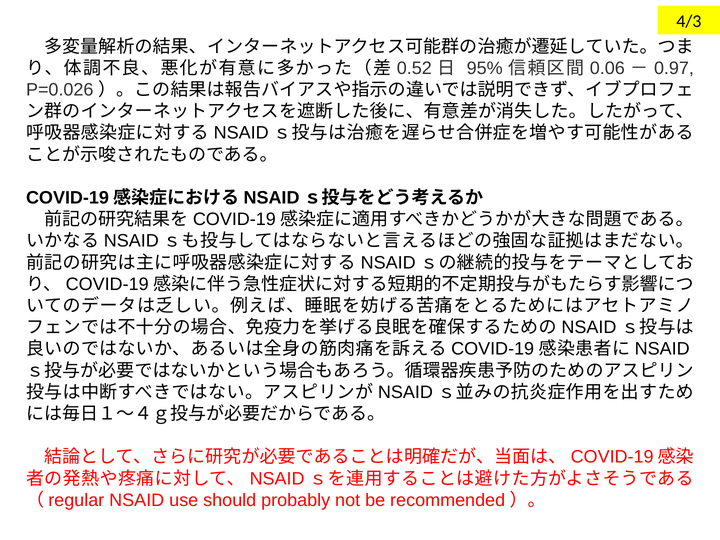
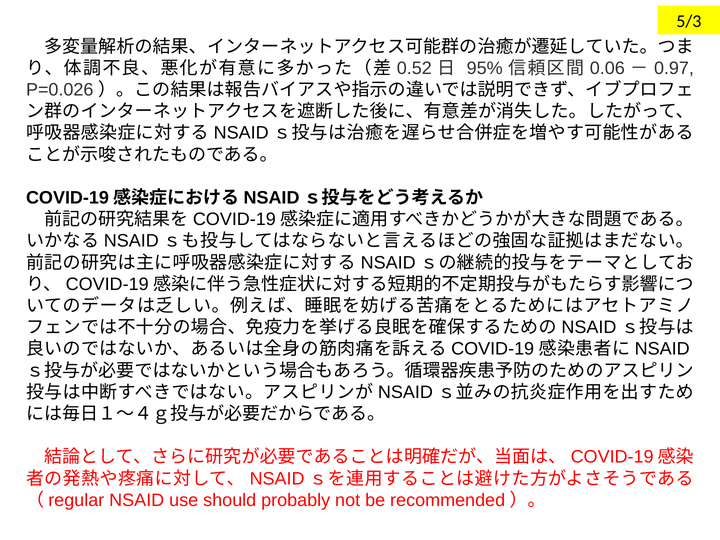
4/3: 4/3 -> 5/3
